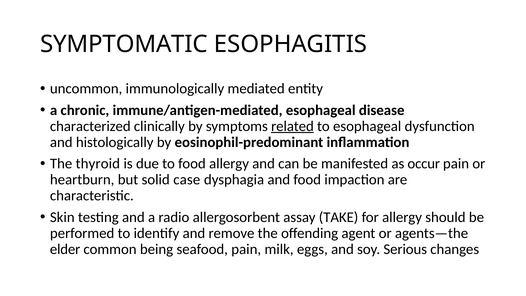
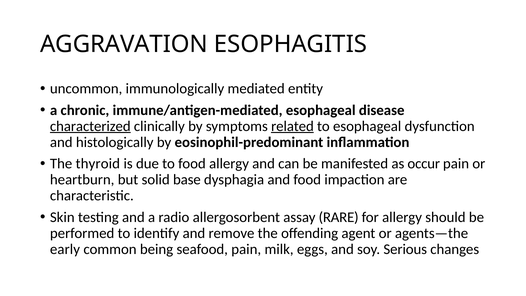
SYMPTOMATIC: SYMPTOMATIC -> AGGRAVATION
characterized underline: none -> present
case: case -> base
TAKE: TAKE -> RARE
elder: elder -> early
